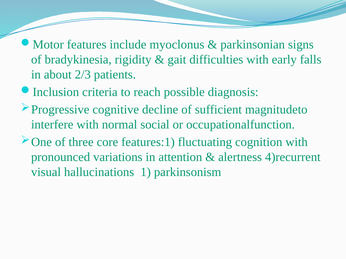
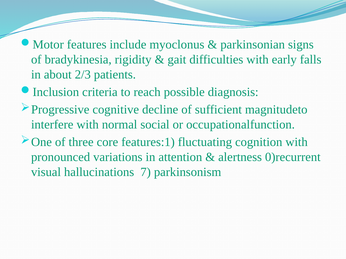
4)recurrent: 4)recurrent -> 0)recurrent
1: 1 -> 7
